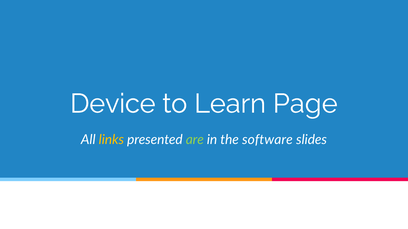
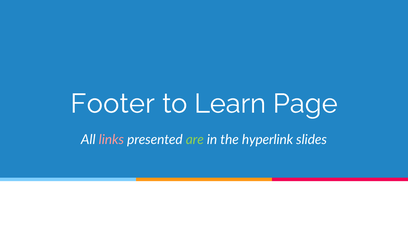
Device: Device -> Footer
links colour: yellow -> pink
software: software -> hyperlink
